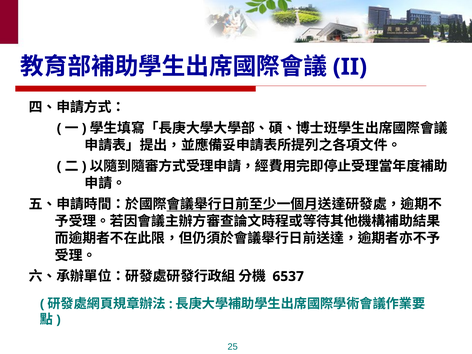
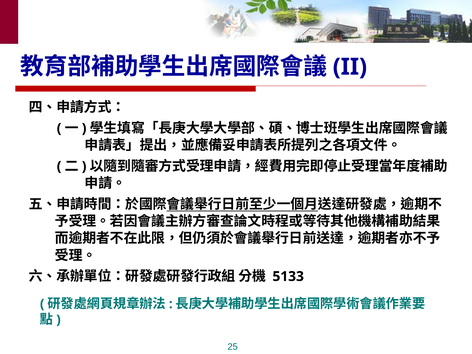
6537: 6537 -> 5133
